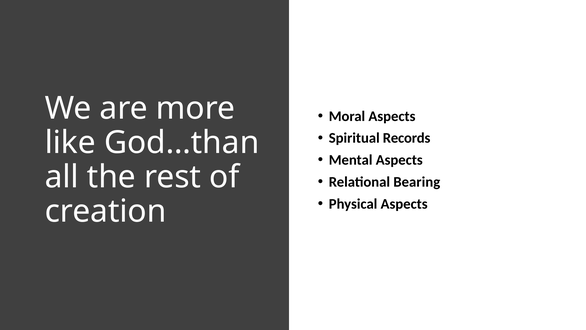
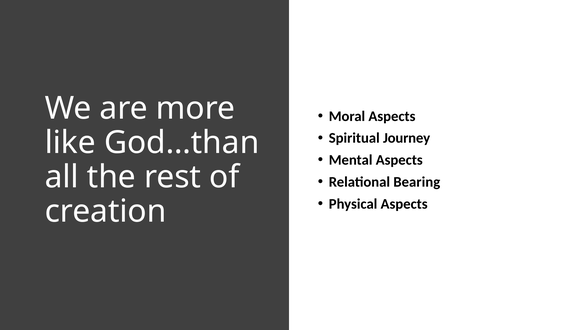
Records: Records -> Journey
